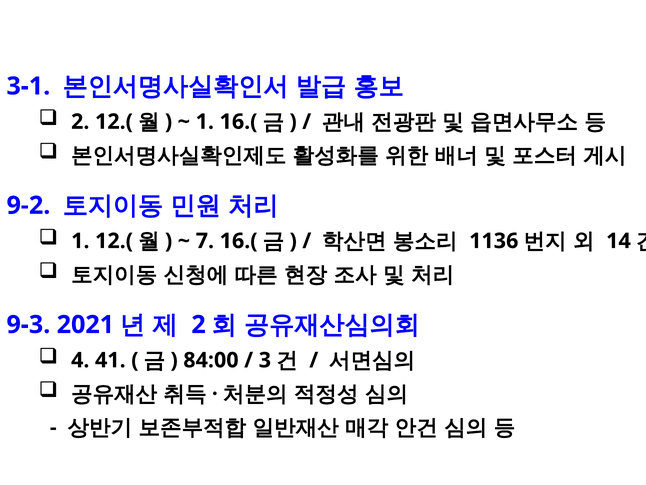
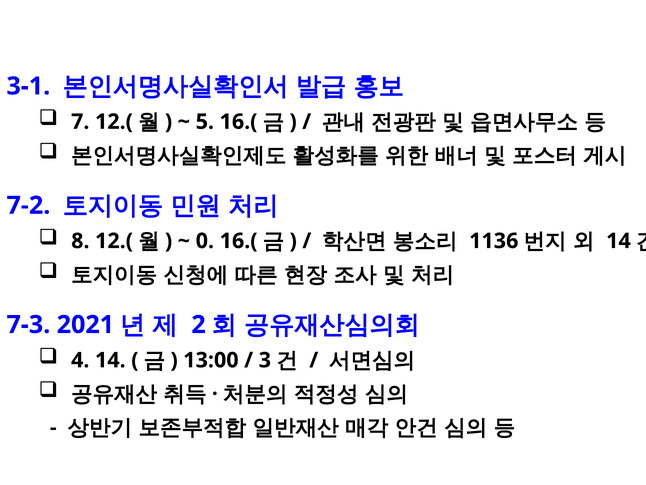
2 at (80, 122): 2 -> 7
1 at (205, 122): 1 -> 5
9-2: 9-2 -> 7-2
1 at (80, 241): 1 -> 8
7: 7 -> 0
9-3: 9-3 -> 7-3
4 41: 41 -> 14
84:00: 84:00 -> 13:00
